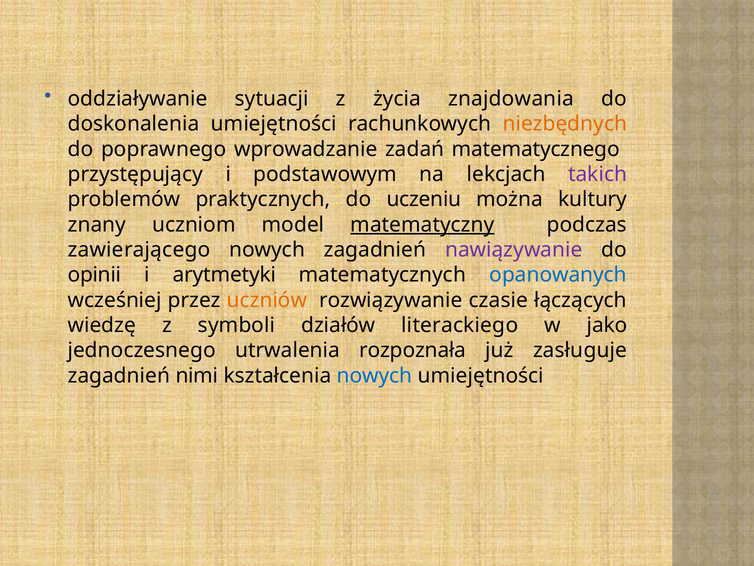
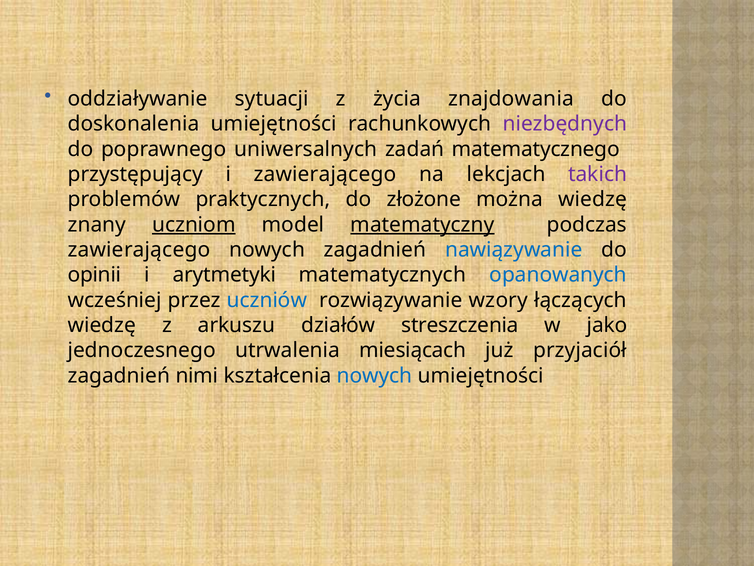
niezbędnych colour: orange -> purple
wprowadzanie: wprowadzanie -> uniwersalnych
i podstawowym: podstawowym -> zawierającego
uczeniu: uczeniu -> złożone
można kultury: kultury -> wiedzę
uczniom underline: none -> present
nawiązywanie colour: purple -> blue
uczniów colour: orange -> blue
czasie: czasie -> wzory
symboli: symboli -> arkuszu
literackiego: literackiego -> streszczenia
rozpoznała: rozpoznała -> miesiącach
zasługuje: zasługuje -> przyjaciół
